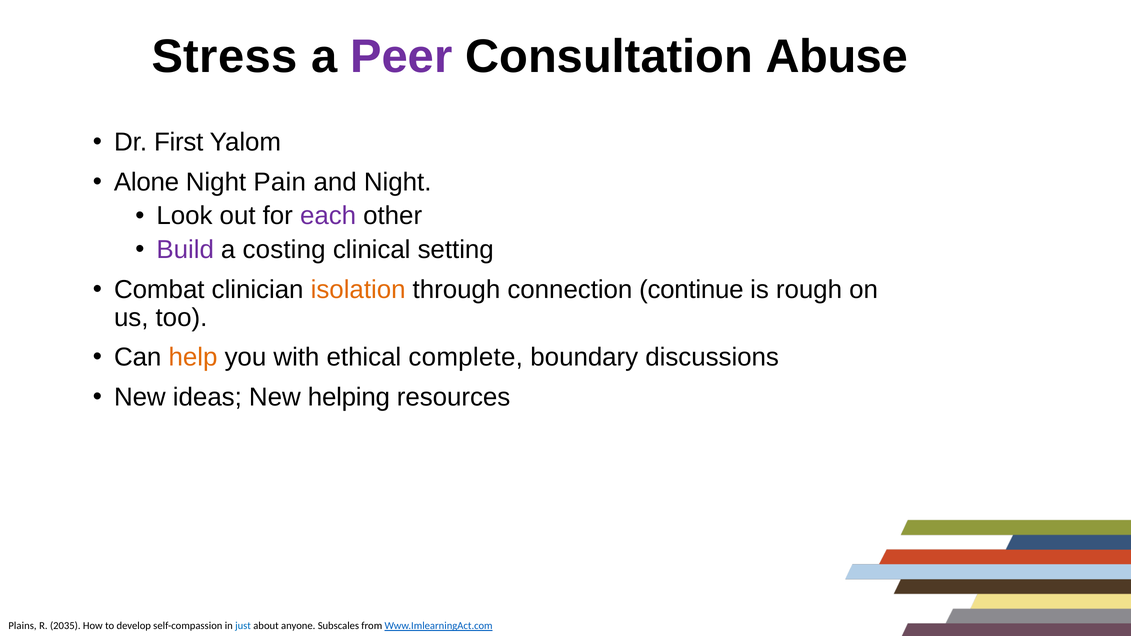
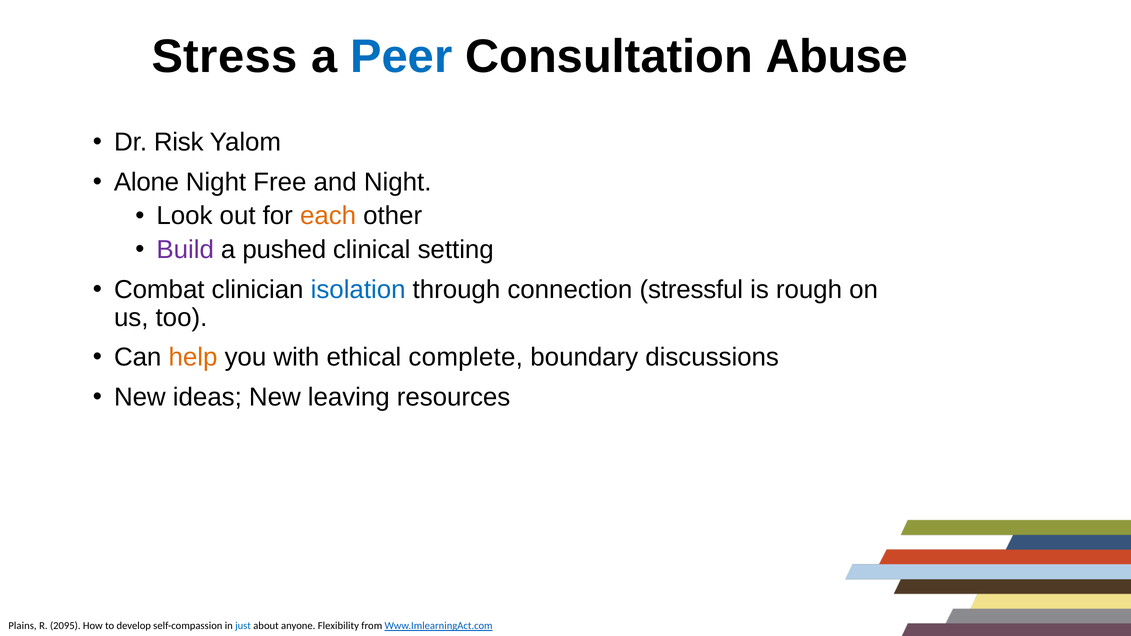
Peer colour: purple -> blue
First: First -> Risk
Pain: Pain -> Free
each colour: purple -> orange
costing: costing -> pushed
isolation colour: orange -> blue
continue: continue -> stressful
helping: helping -> leaving
2035: 2035 -> 2095
Subscales: Subscales -> Flexibility
